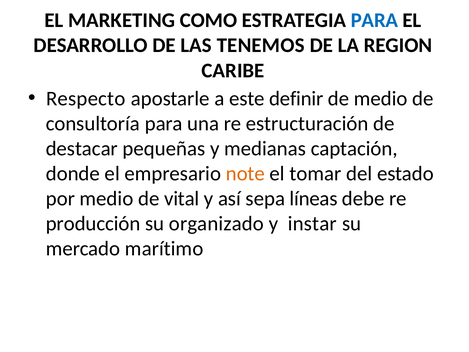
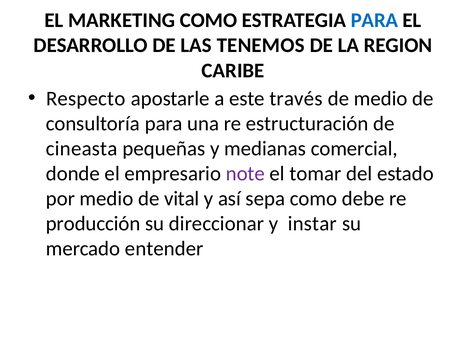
definir: definir -> través
destacar: destacar -> cineasta
captación: captación -> comercial
note colour: orange -> purple
sepa líneas: líneas -> como
organizado: organizado -> direccionar
marítimo: marítimo -> entender
